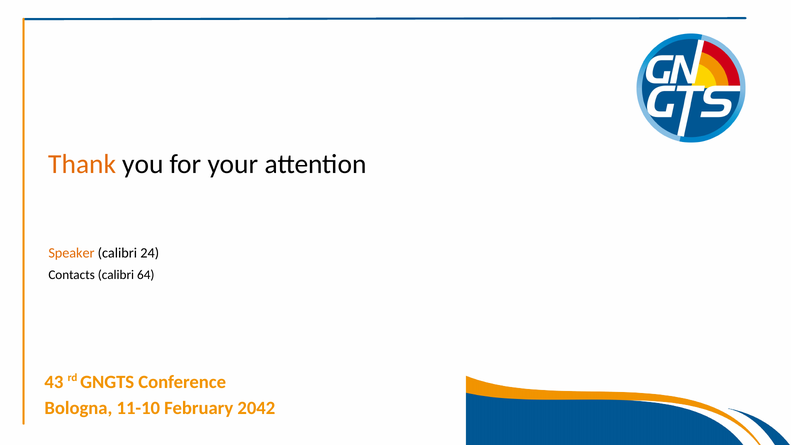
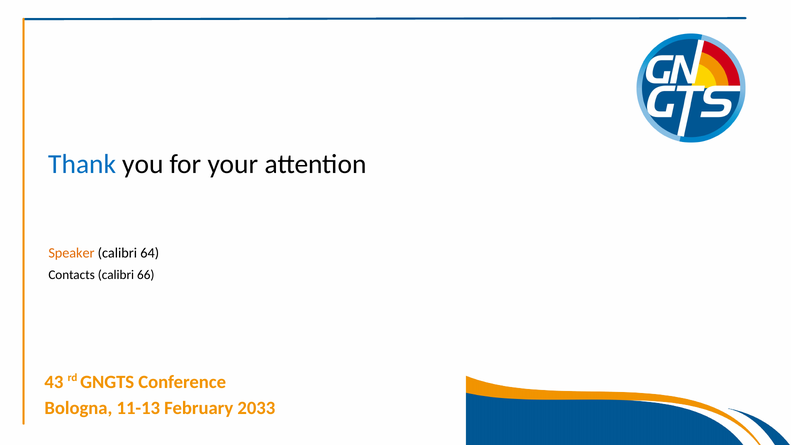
Thank colour: orange -> blue
24: 24 -> 64
64: 64 -> 66
11-10: 11-10 -> 11-13
2042: 2042 -> 2033
